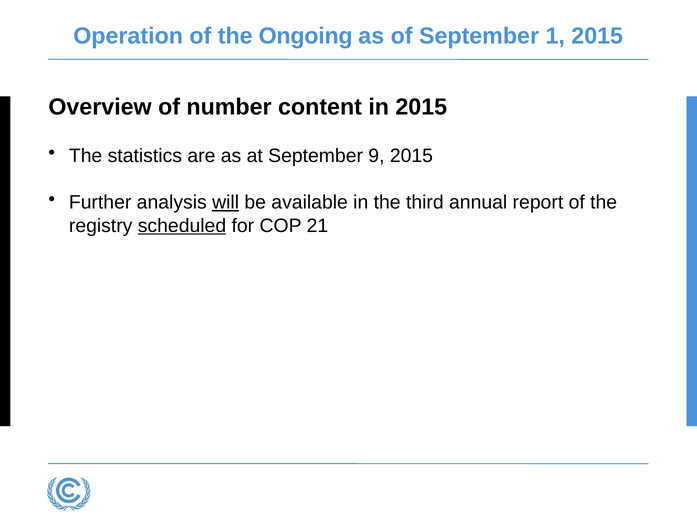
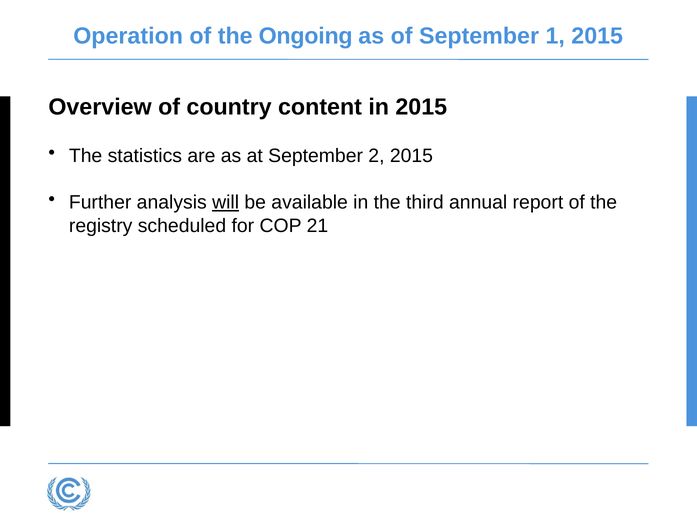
number: number -> country
9: 9 -> 2
scheduled underline: present -> none
